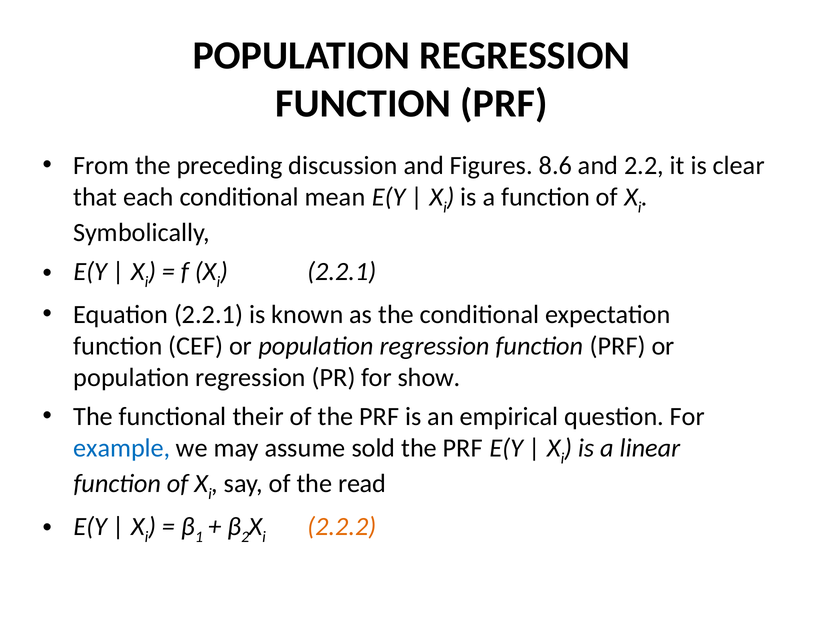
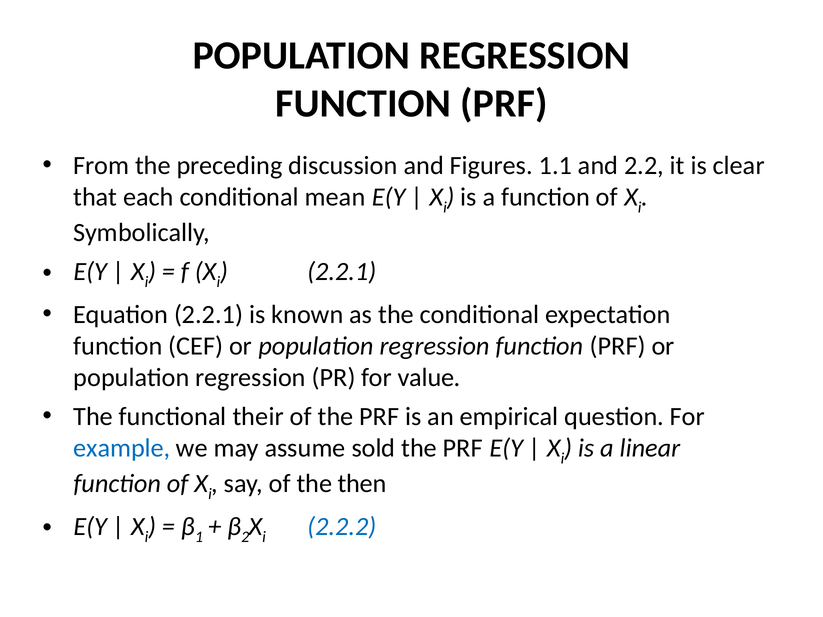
8.6: 8.6 -> 1.1
show: show -> value
read: read -> then
2.2.2 colour: orange -> blue
